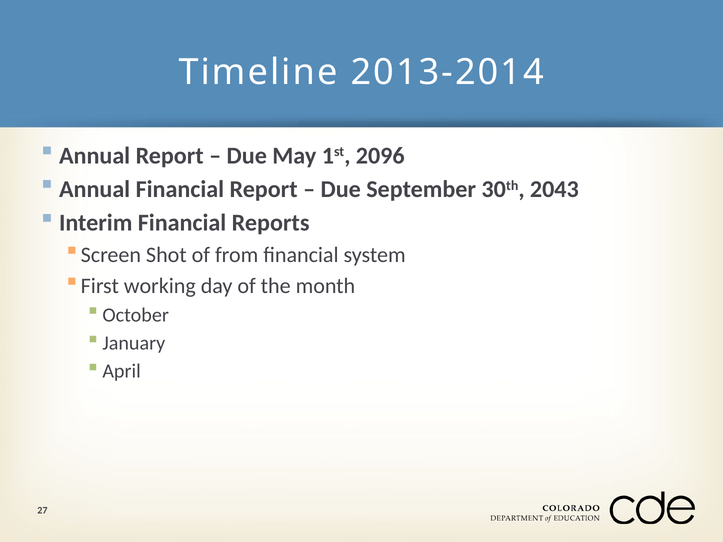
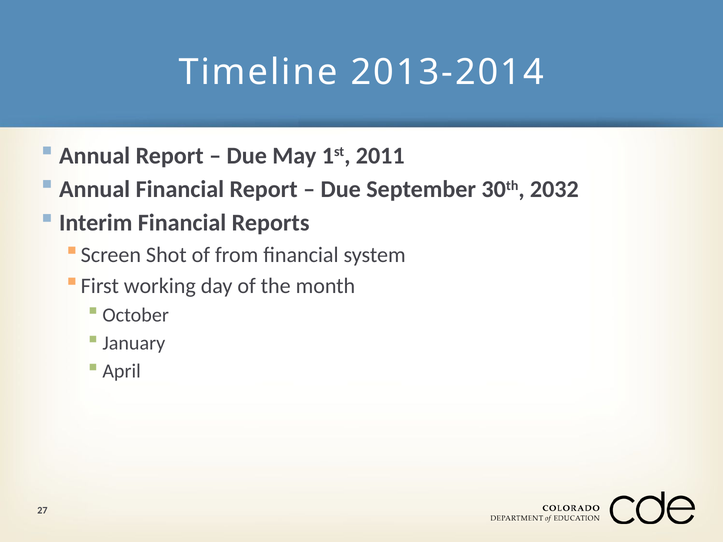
2096: 2096 -> 2011
2043: 2043 -> 2032
